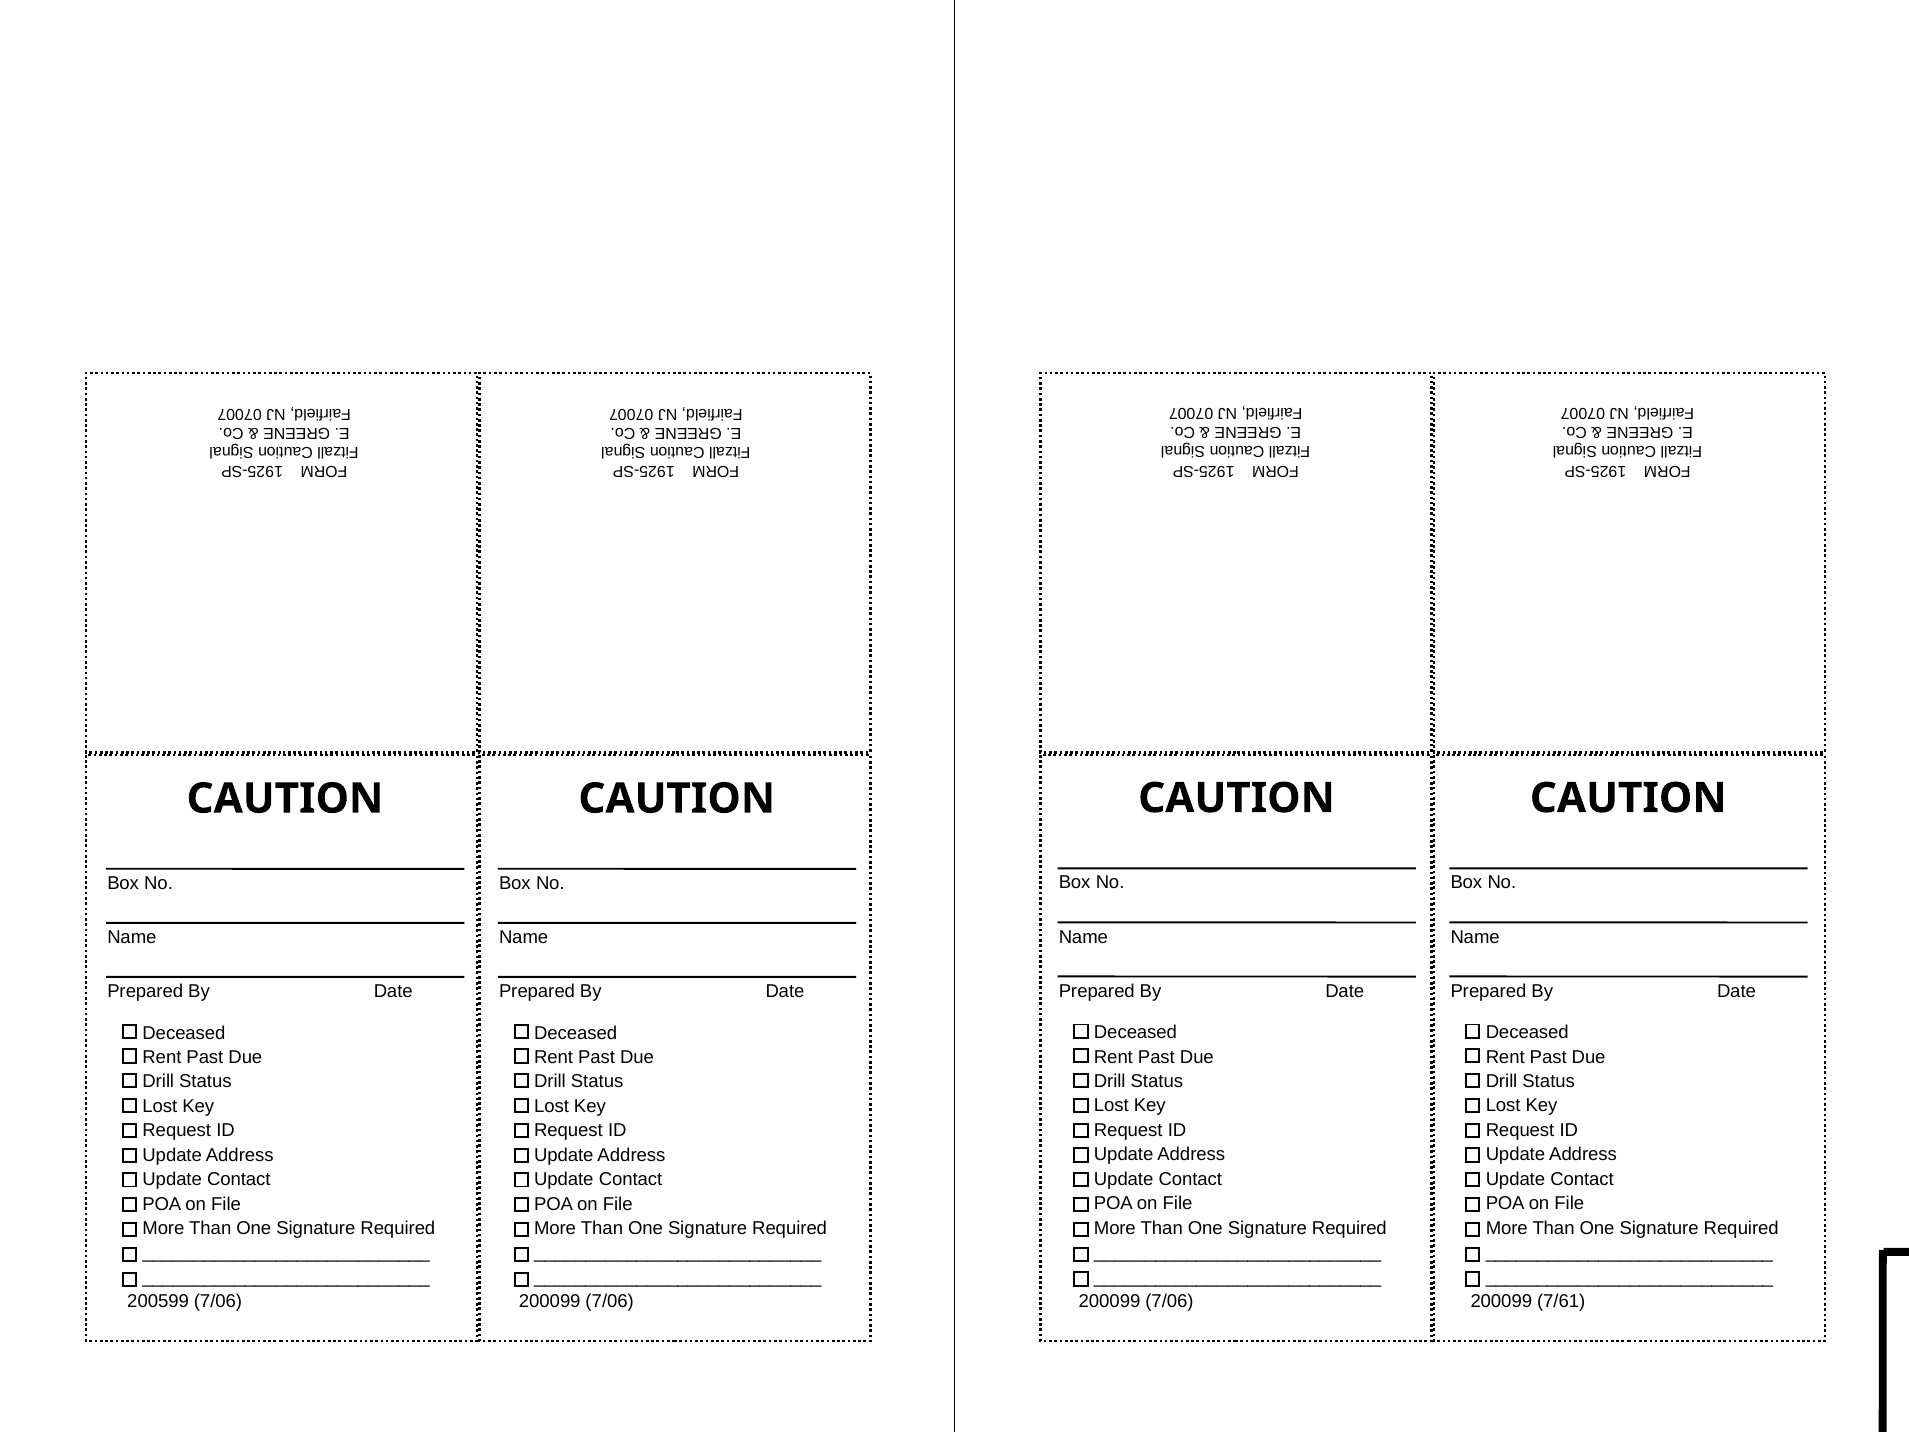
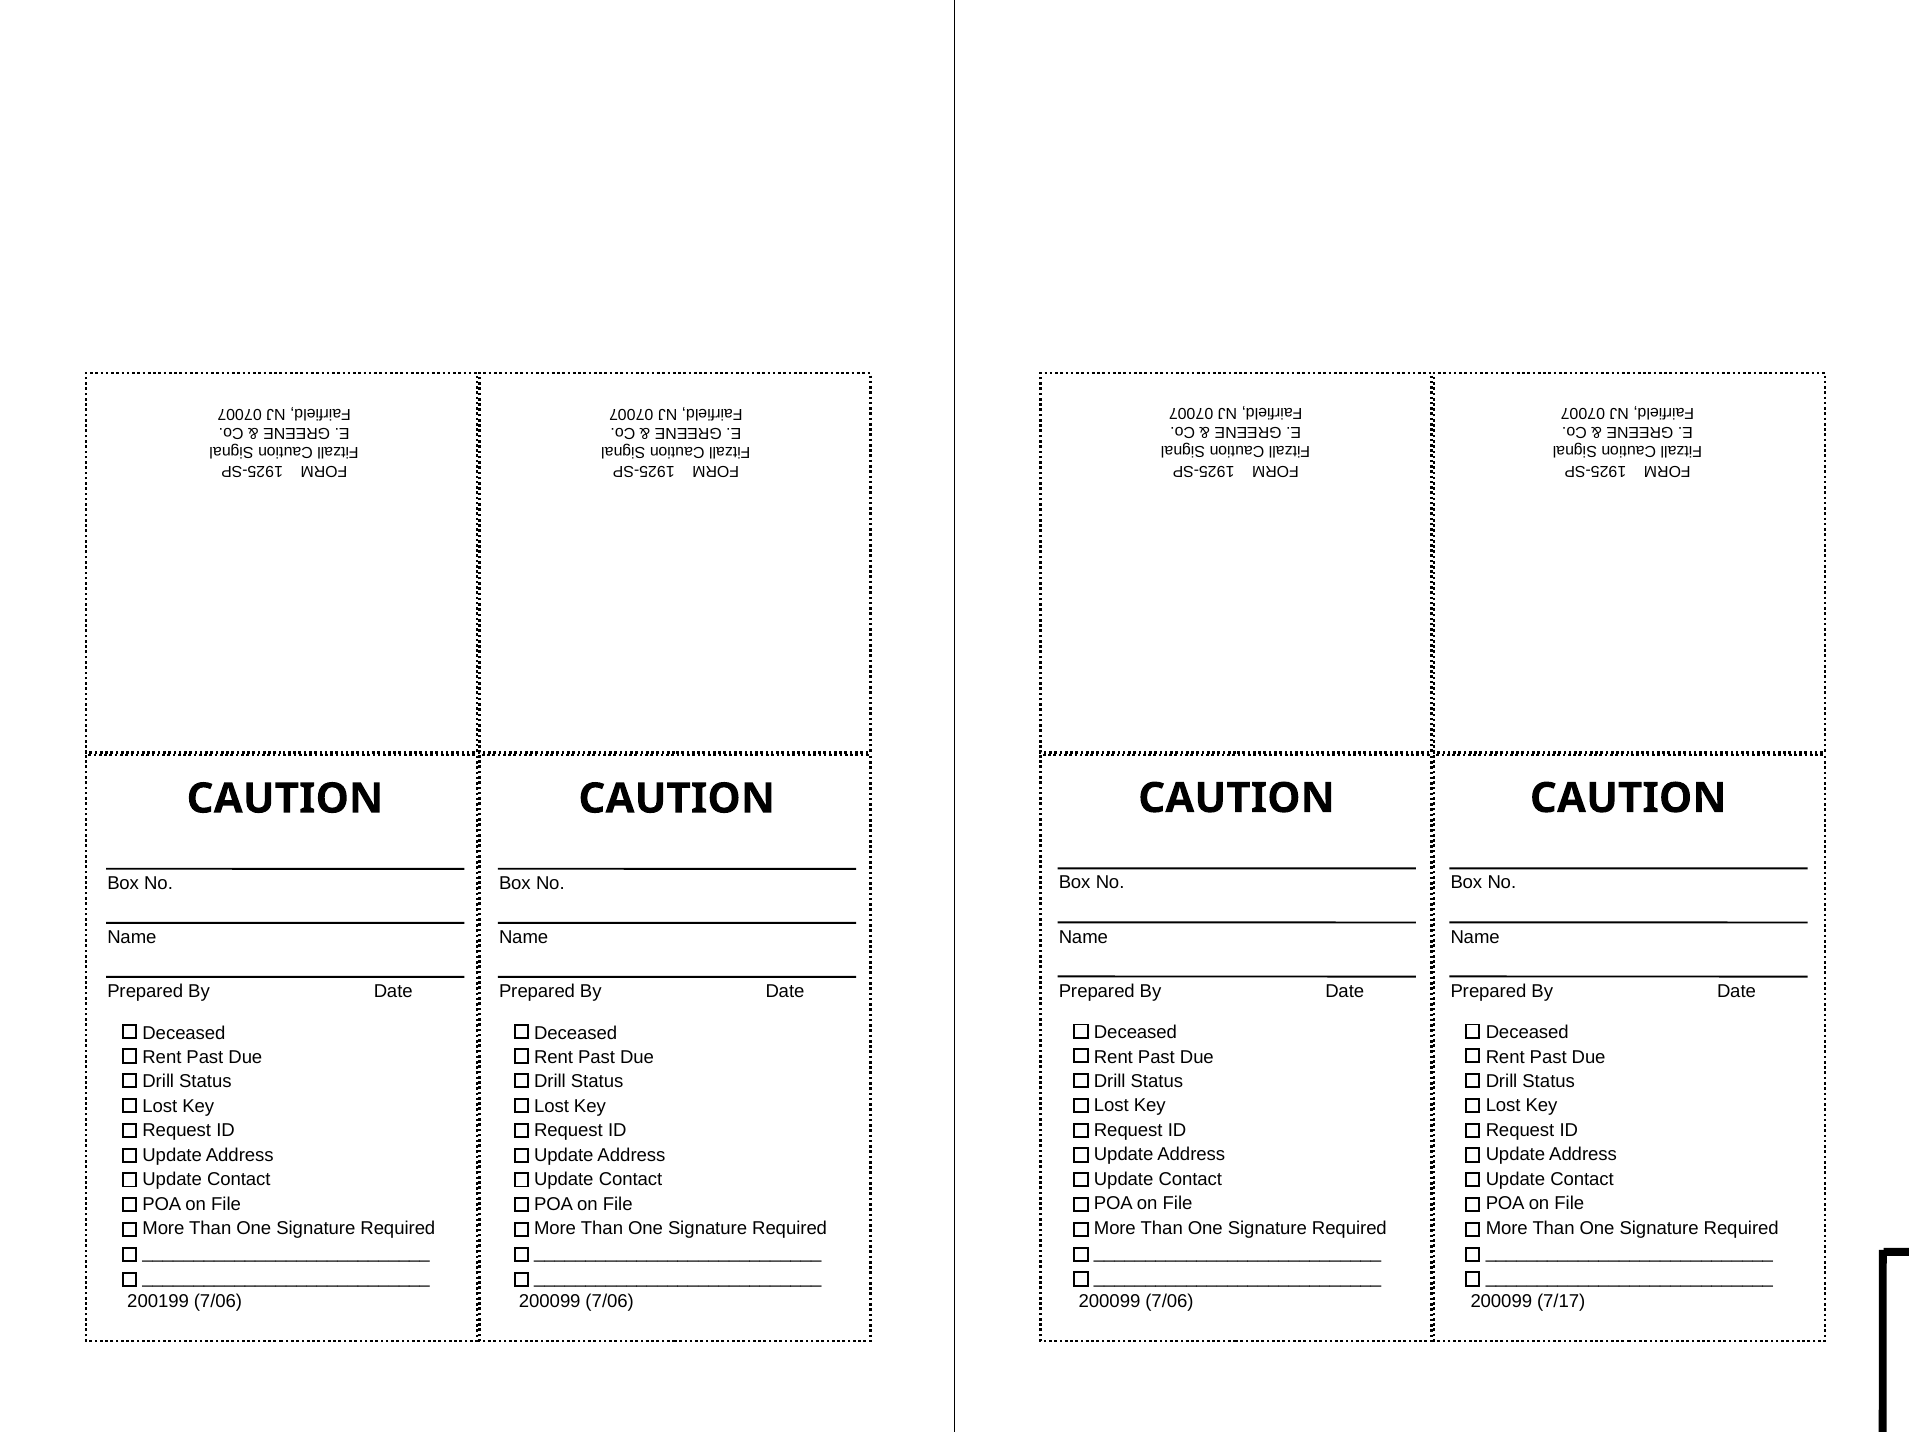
7/61: 7/61 -> 7/17
200599: 200599 -> 200199
